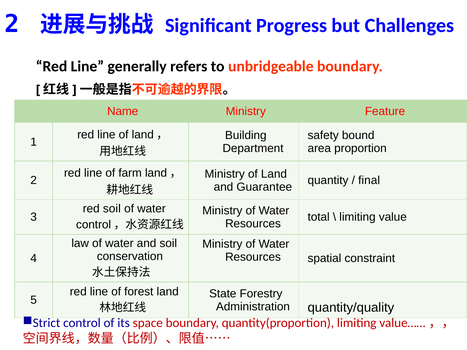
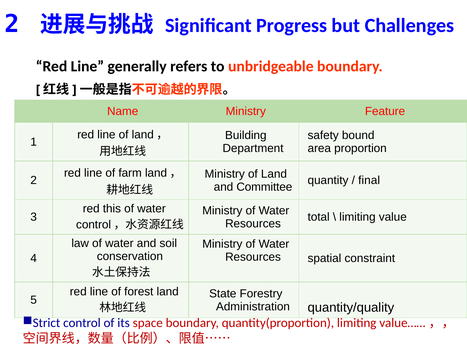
Guarantee: Guarantee -> Committee
red soil: soil -> this
